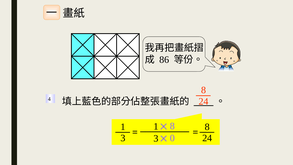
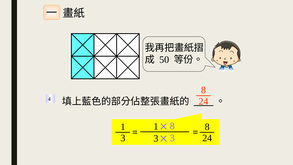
86: 86 -> 50
0 at (172, 138): 0 -> 3
